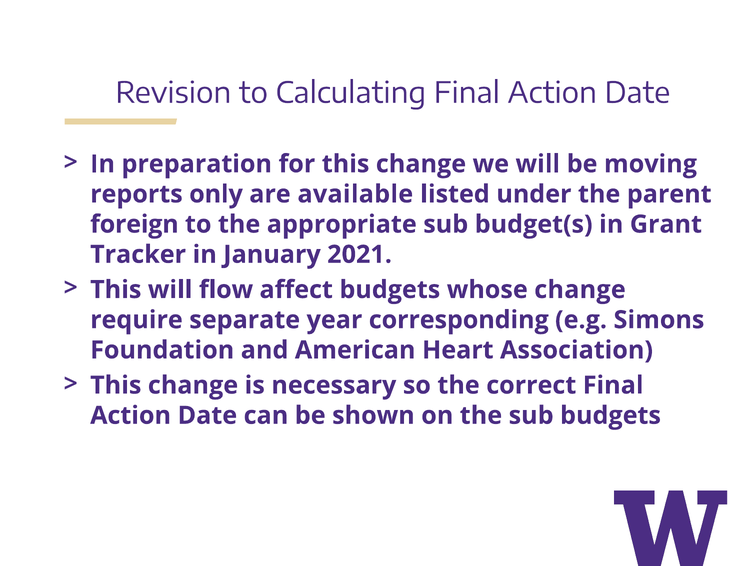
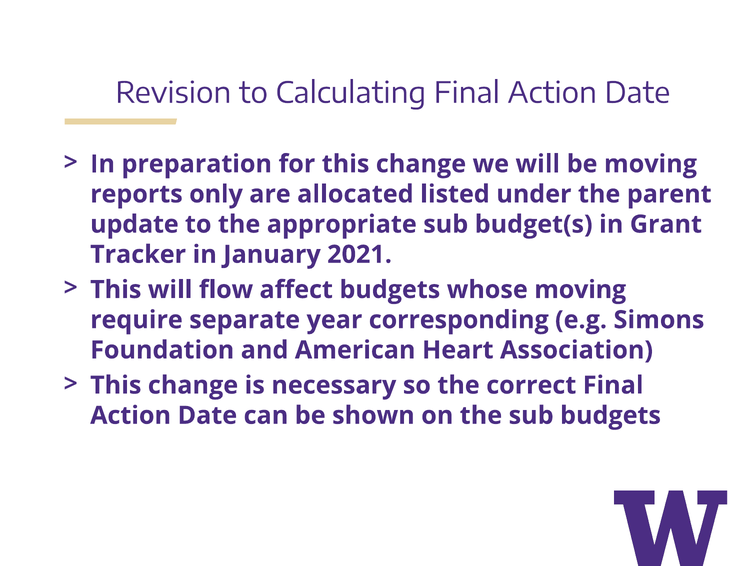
available: available -> allocated
foreign: foreign -> update
whose change: change -> moving
